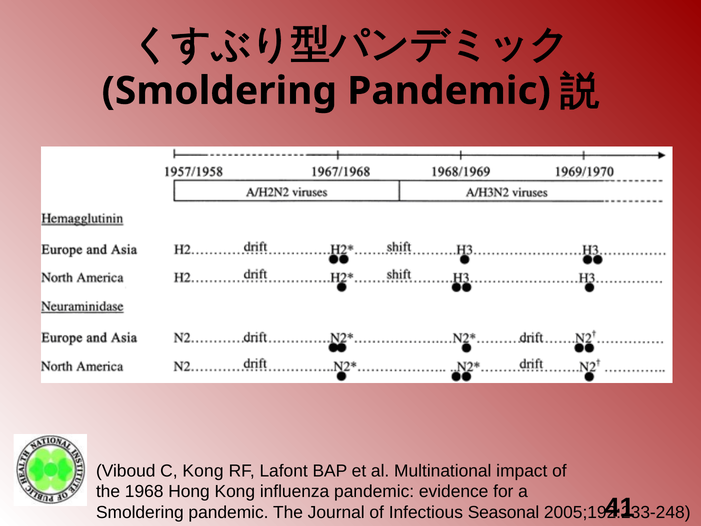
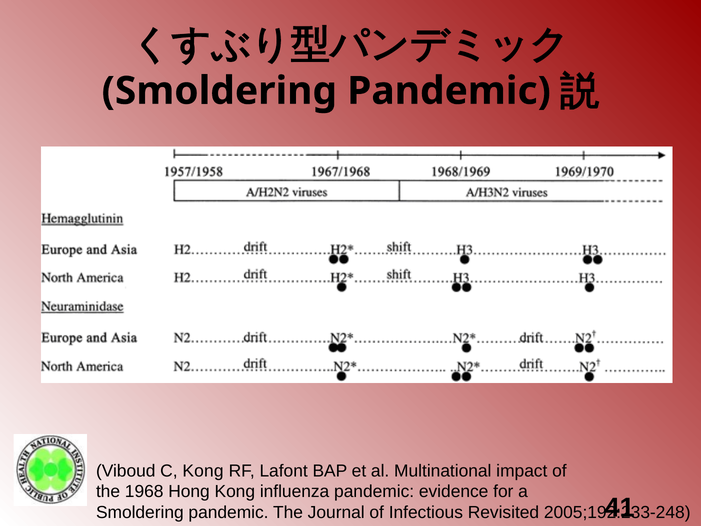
Seasonal: Seasonal -> Revisited
